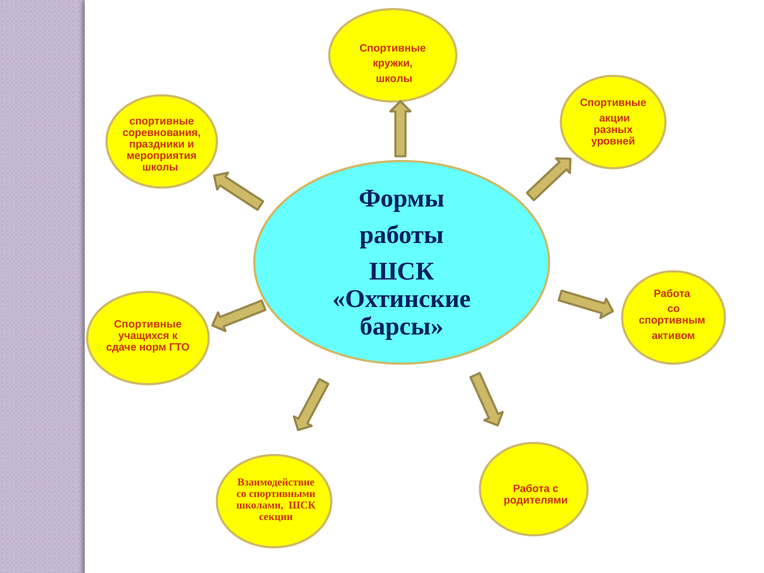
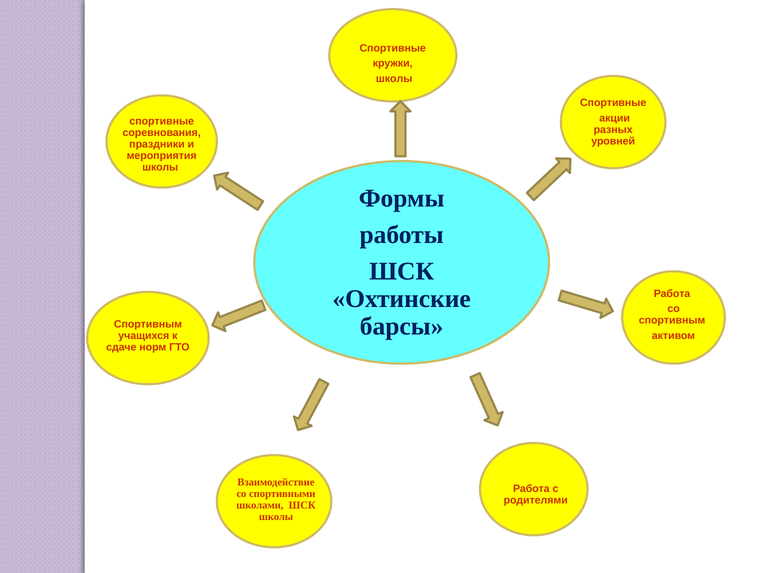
Спортивные at (148, 324): Спортивные -> Спортивным
секции at (276, 517): секции -> школы
